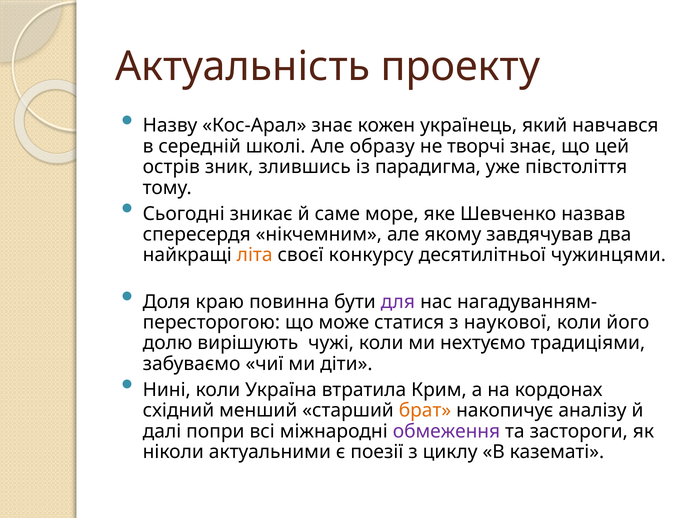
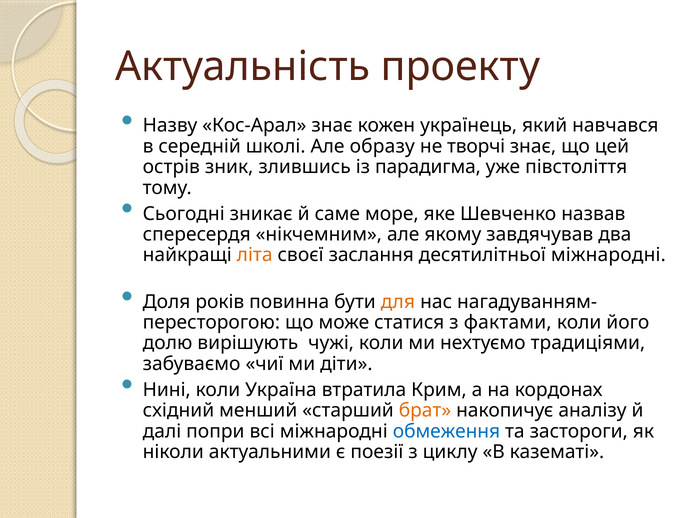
конкурсу: конкурсу -> заслання
десятилітньої чужинцями: чужинцями -> міжнародні
краю: краю -> років
для colour: purple -> orange
наукової: наукової -> фактами
обмеження colour: purple -> blue
